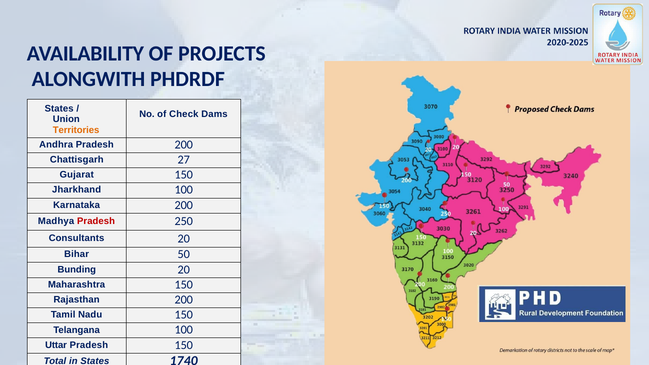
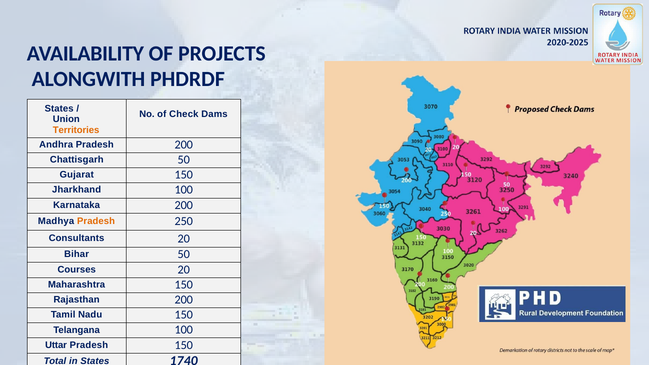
Chattisgarh 27: 27 -> 50
Pradesh at (96, 221) colour: red -> orange
Bunding: Bunding -> Courses
